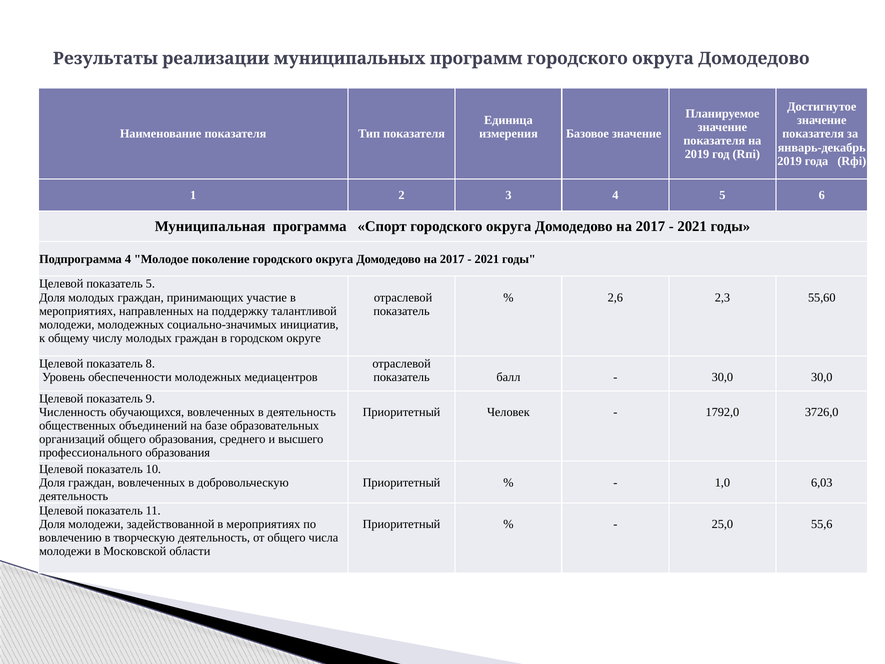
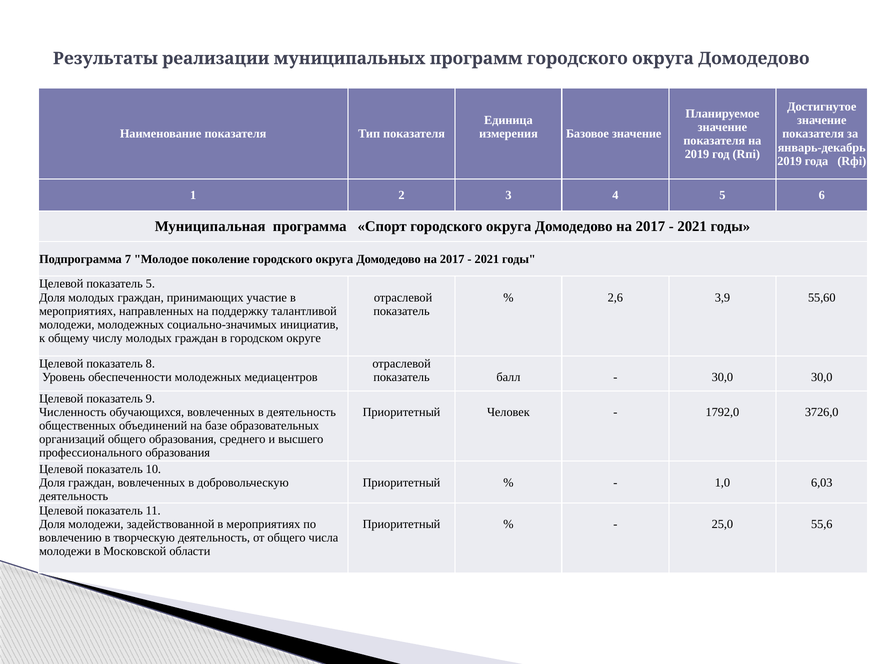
Подпрограмма 4: 4 -> 7
2,3: 2,3 -> 3,9
